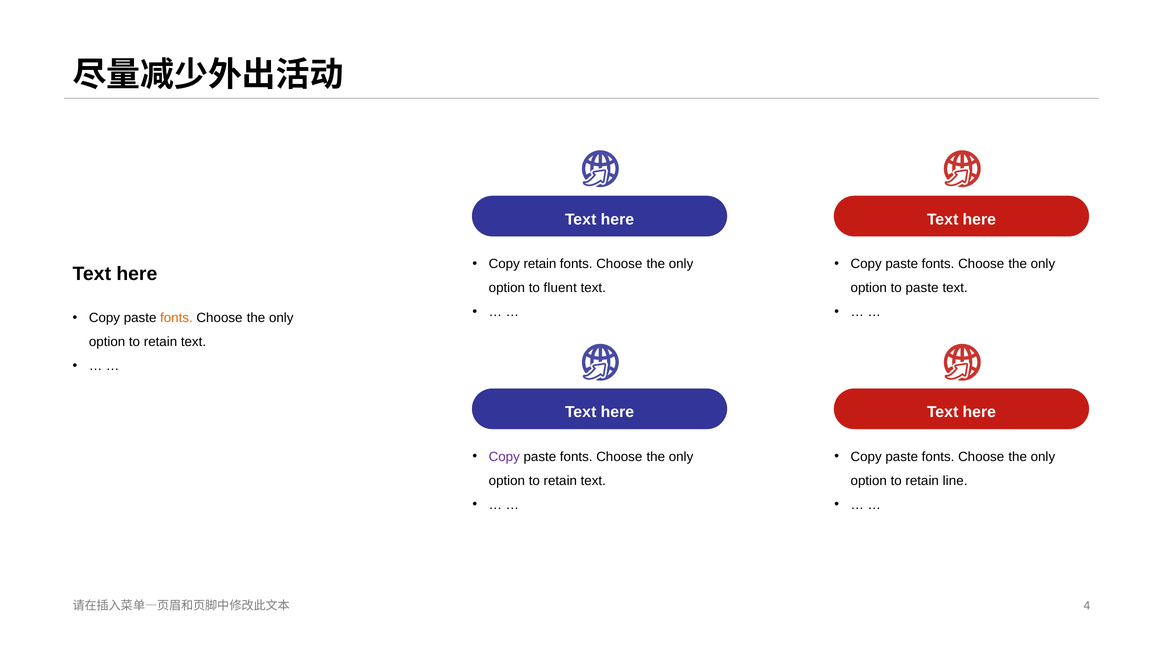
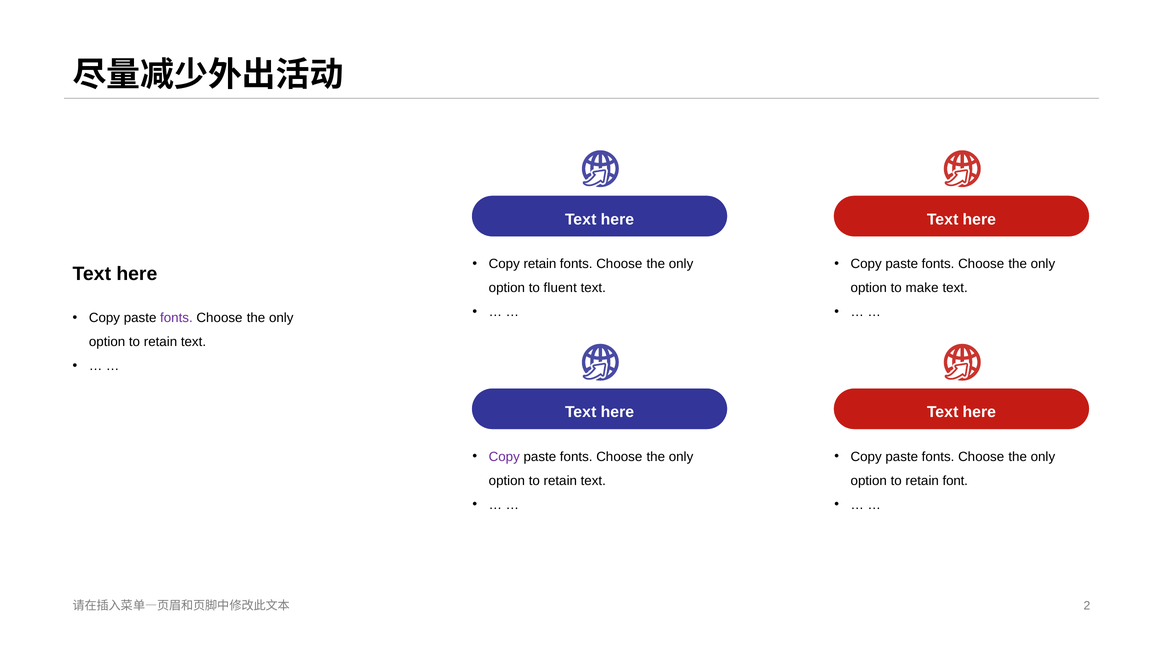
to paste: paste -> make
fonts at (176, 318) colour: orange -> purple
line: line -> font
4: 4 -> 2
